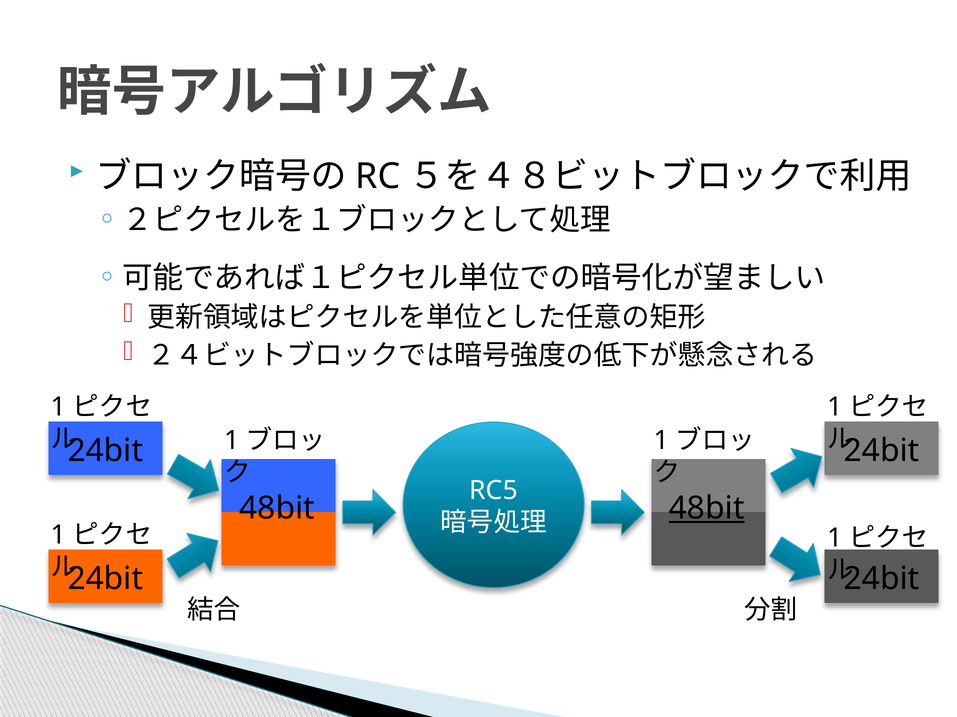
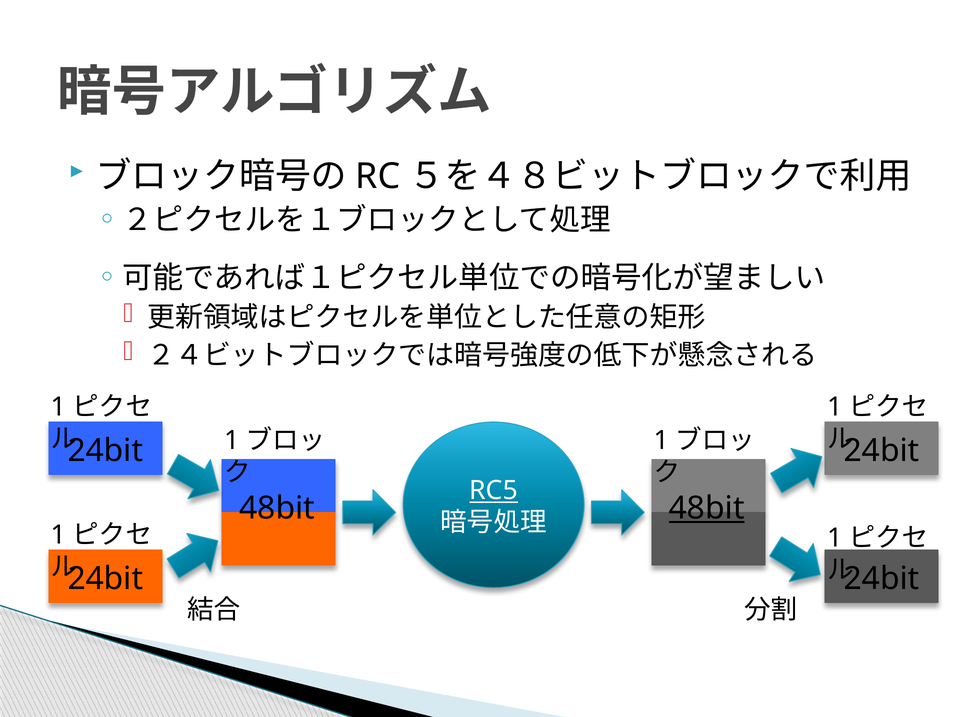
RC5 underline: none -> present
